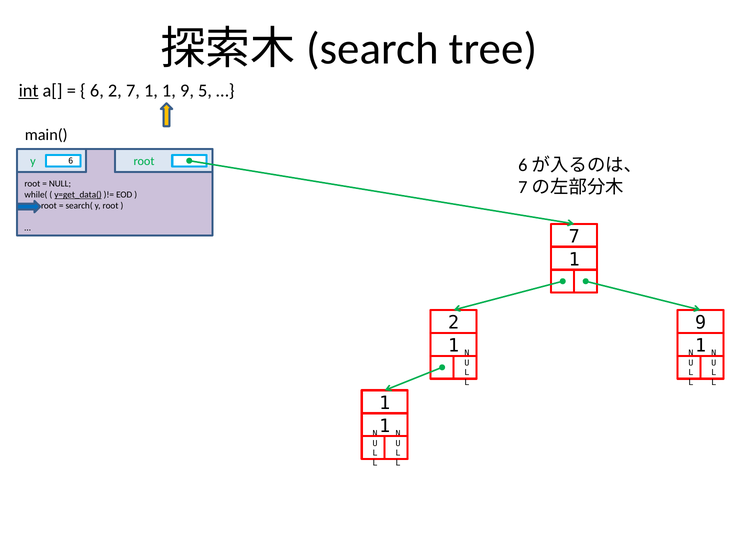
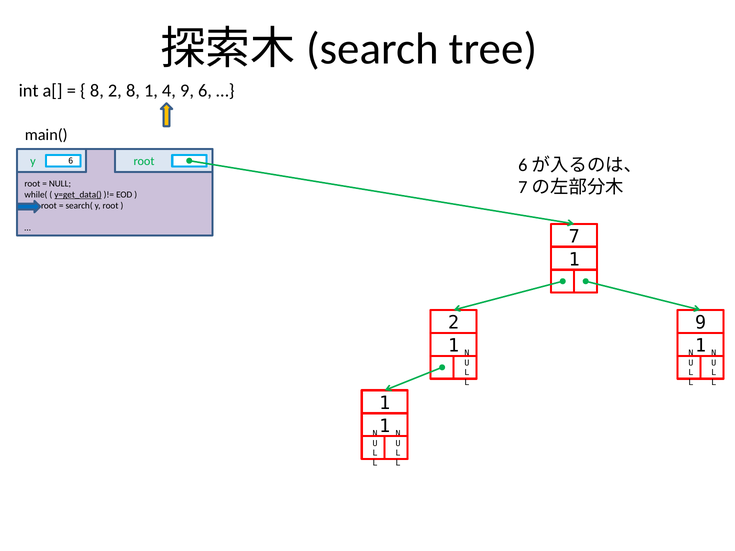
int underline: present -> none
6 at (97, 91): 6 -> 8
2 7: 7 -> 8
1 1: 1 -> 4
9 5: 5 -> 6
